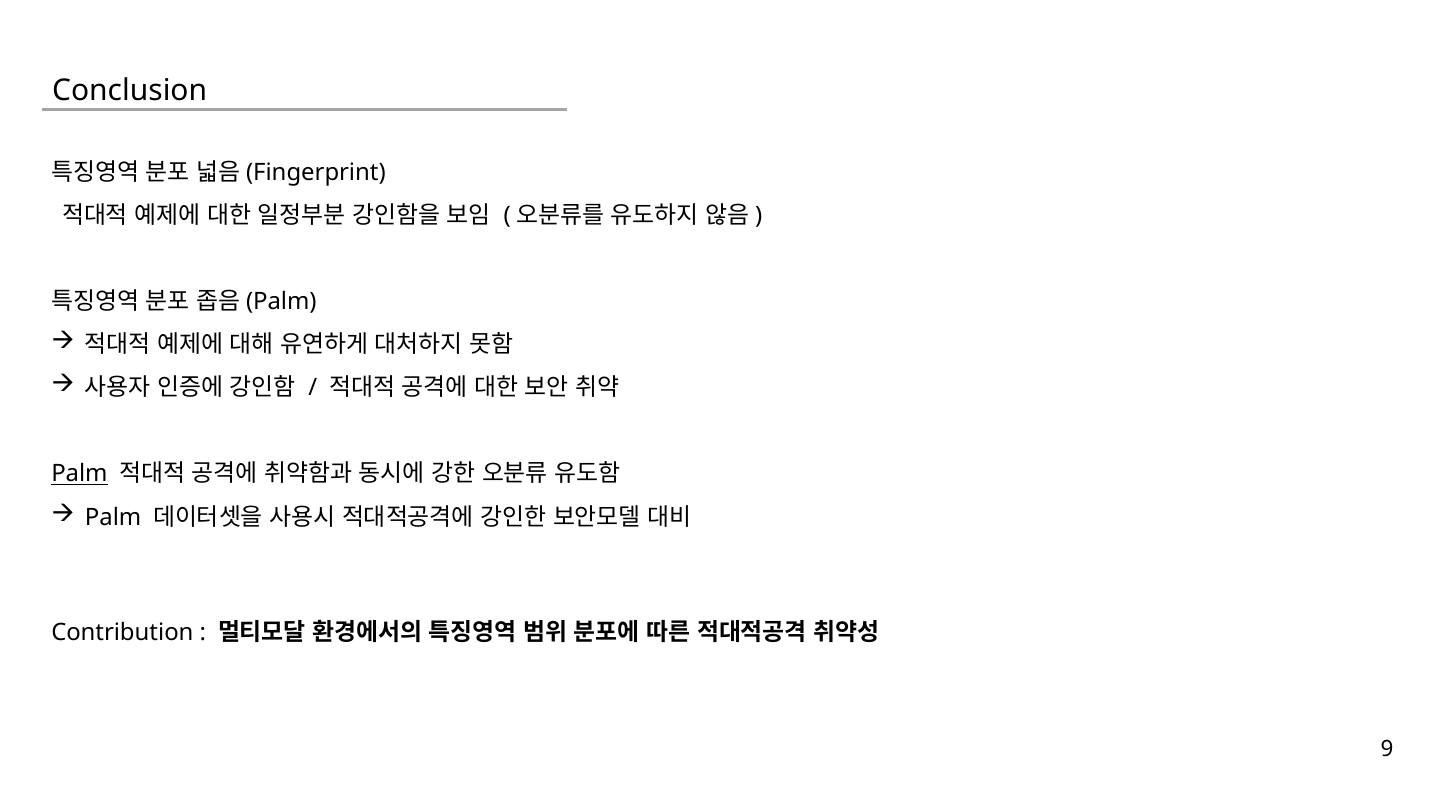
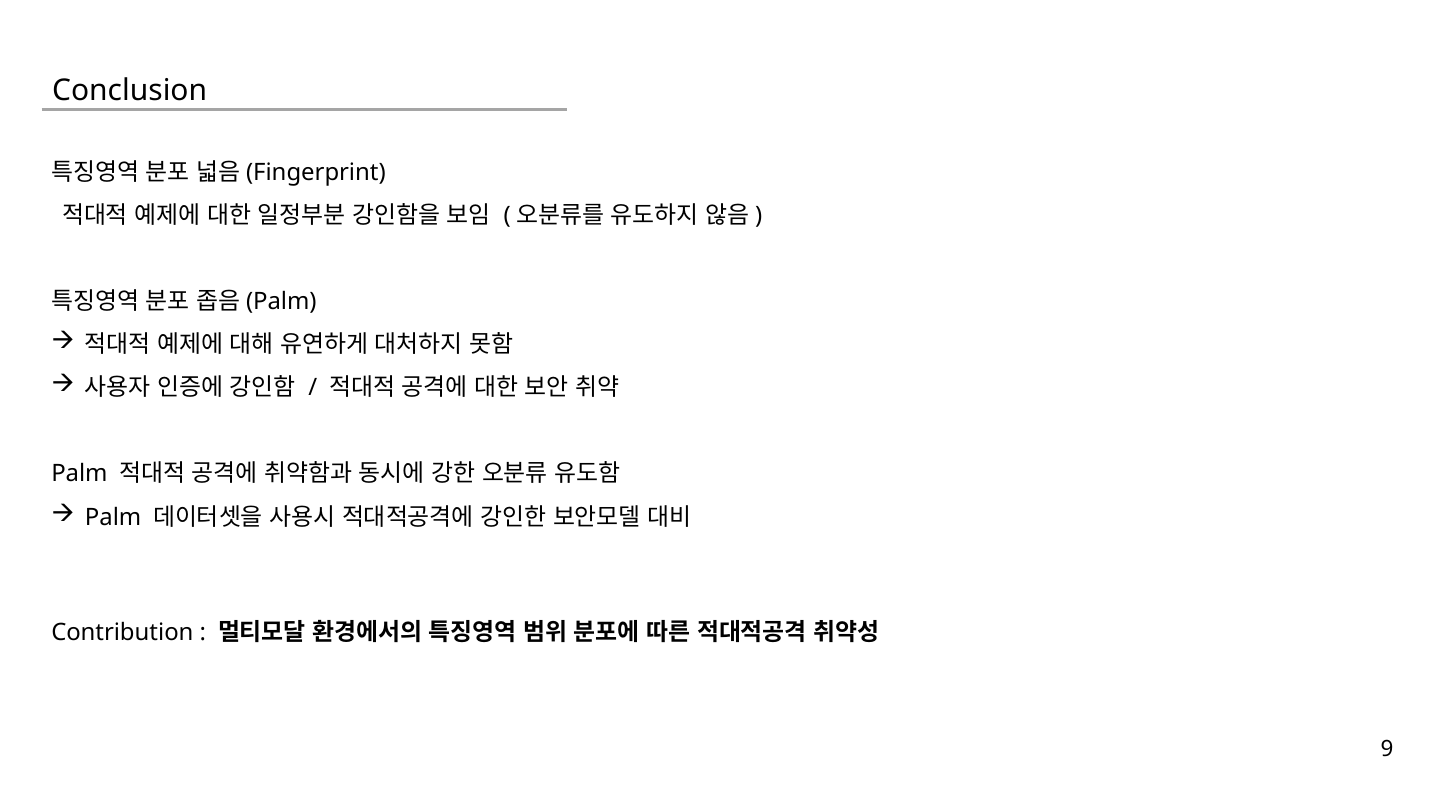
Palm at (79, 474) underline: present -> none
